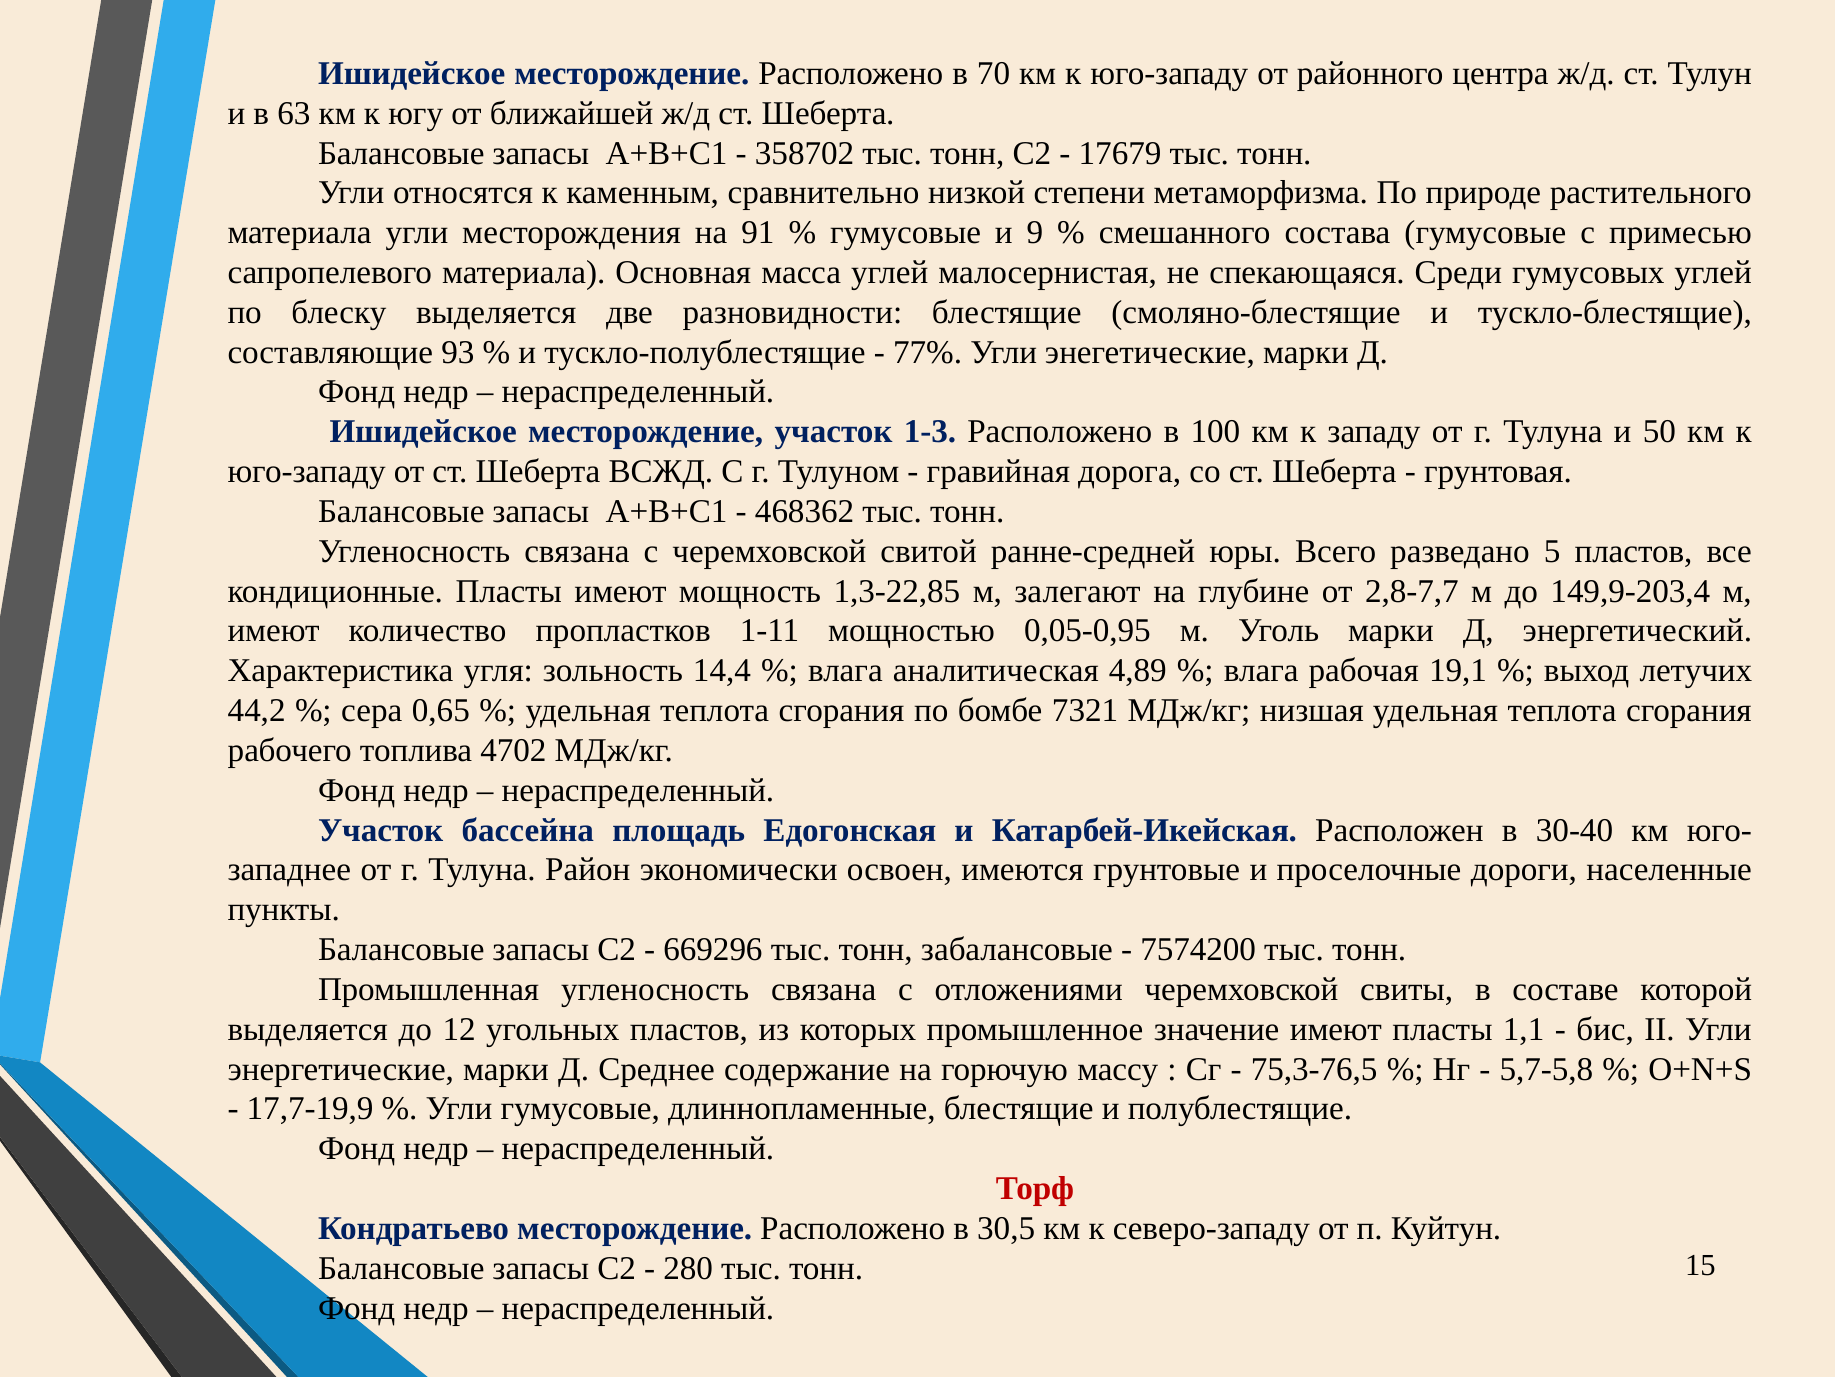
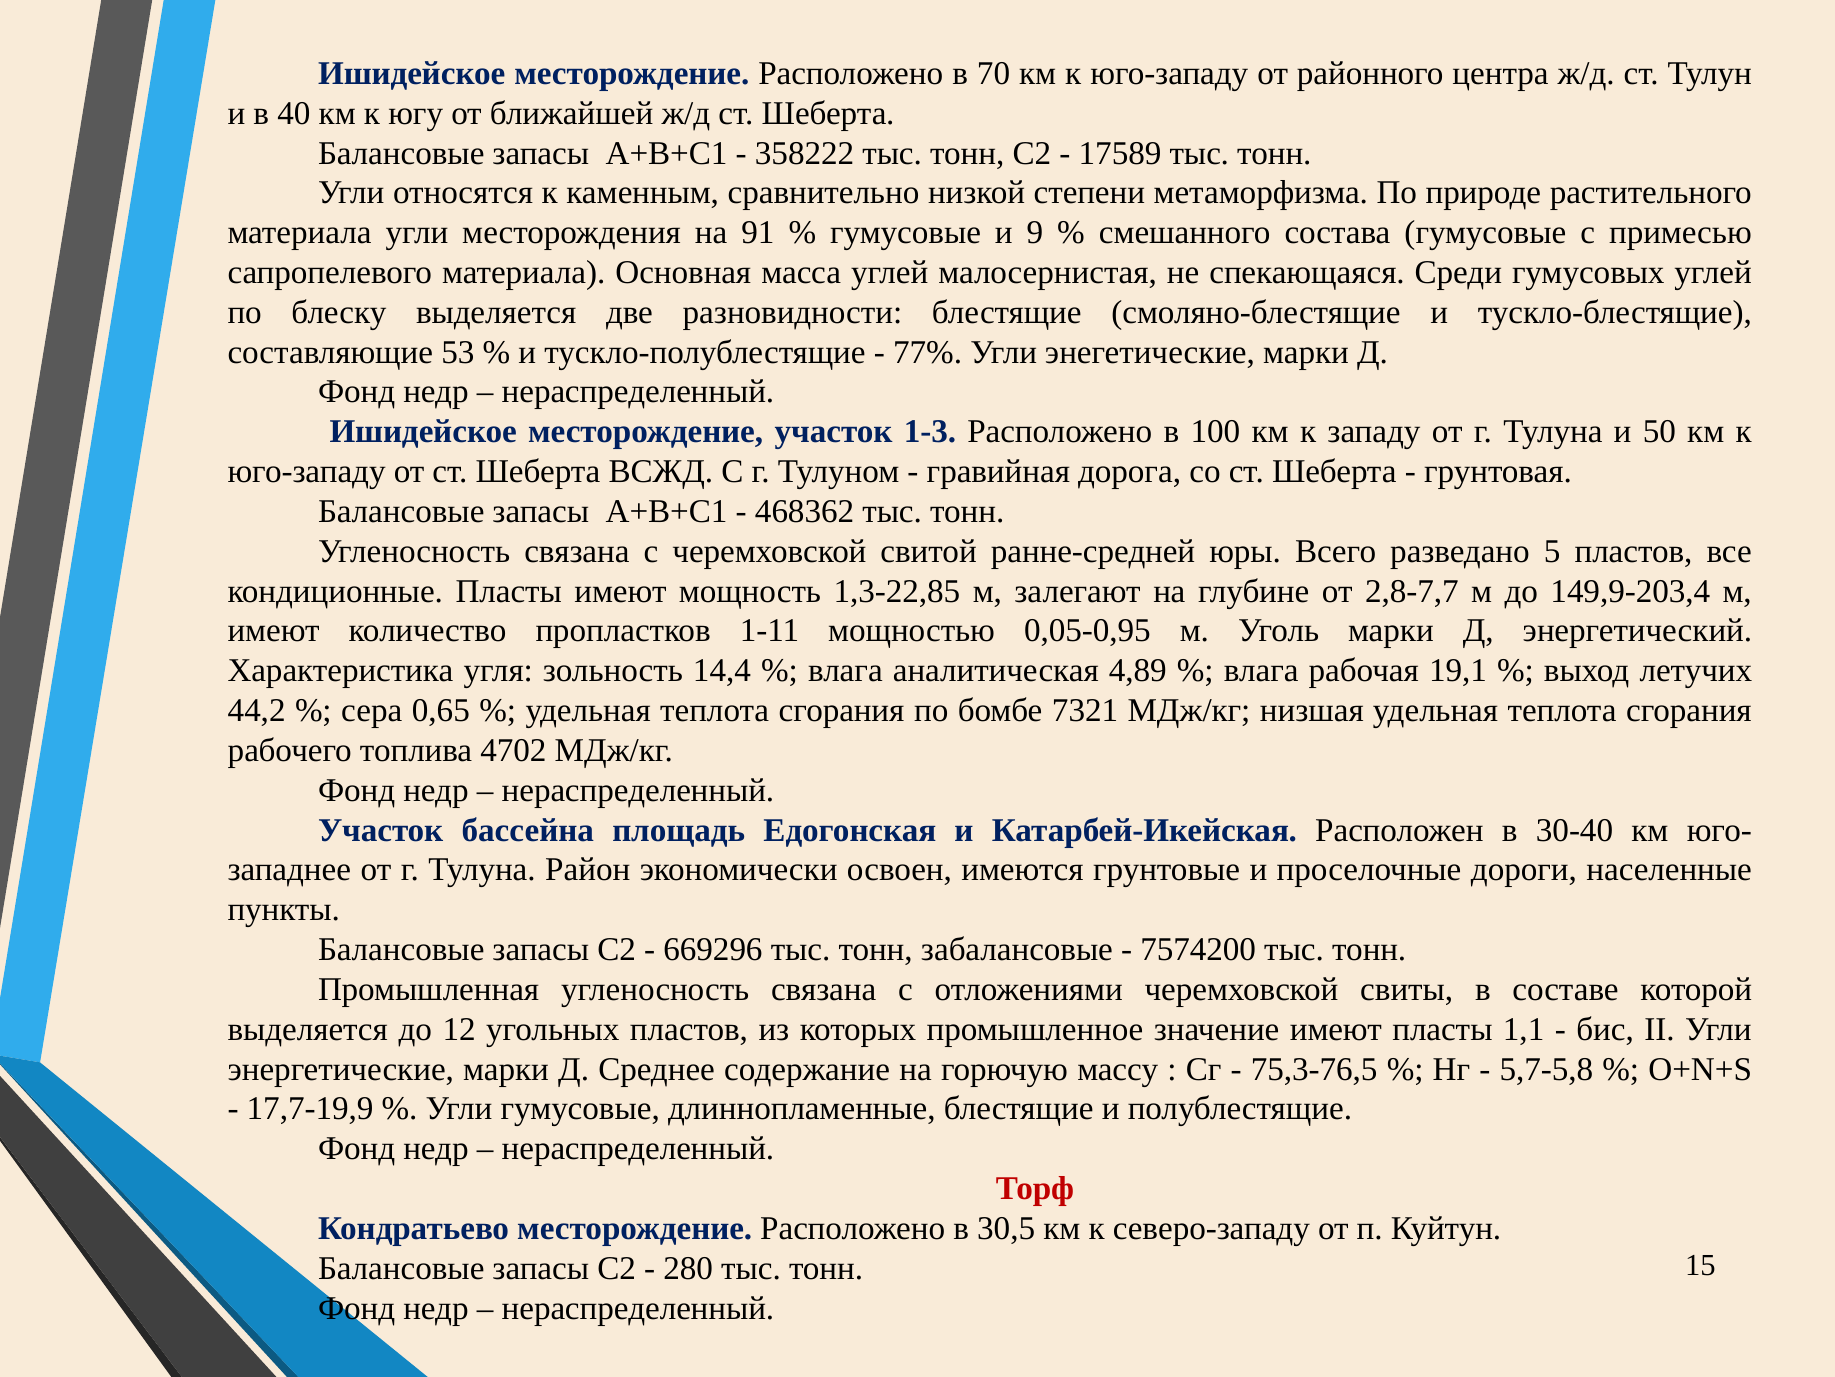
63: 63 -> 40
358702: 358702 -> 358222
17679: 17679 -> 17589
93: 93 -> 53
